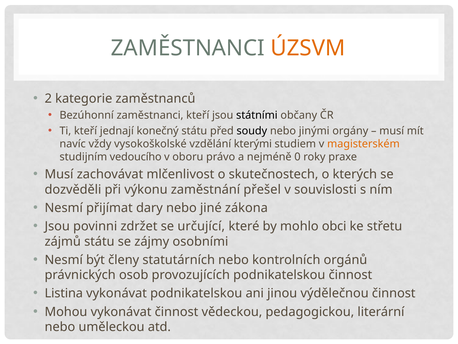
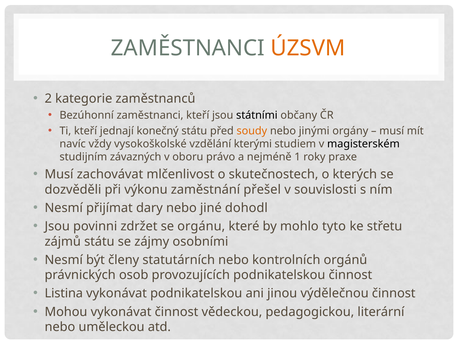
soudy colour: black -> orange
magisterském colour: orange -> black
vedoucího: vedoucího -> závazných
0: 0 -> 1
zákona: zákona -> dohodl
určující: určující -> orgánu
obci: obci -> tyto
